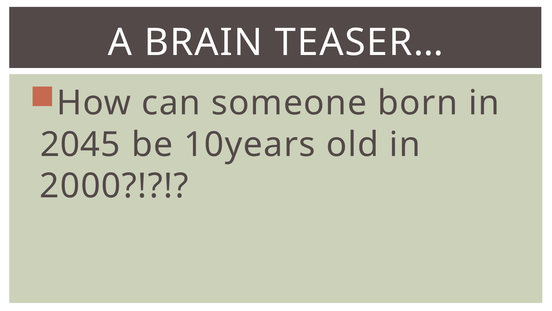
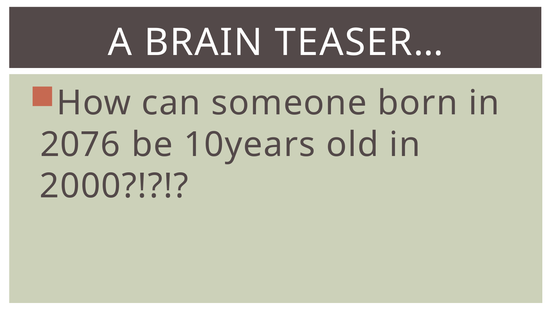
2045: 2045 -> 2076
